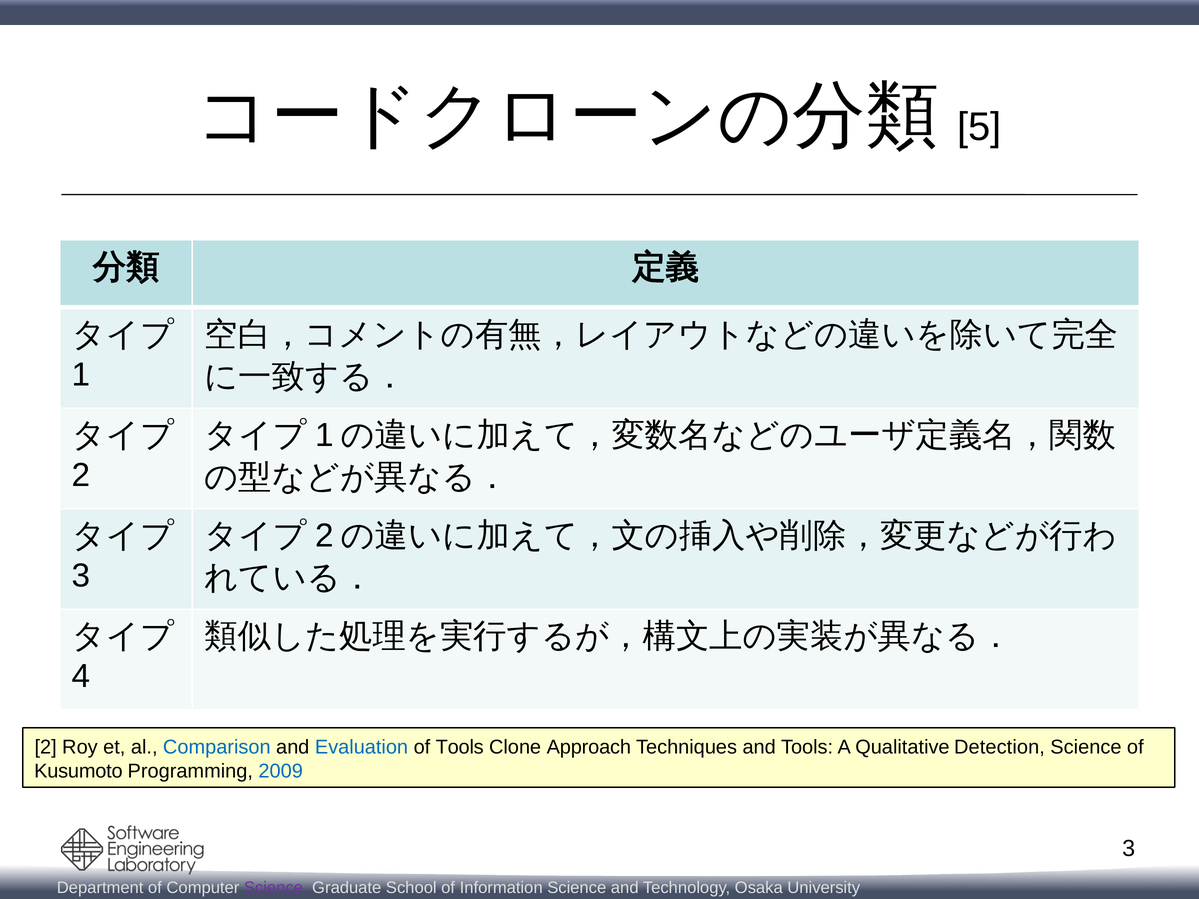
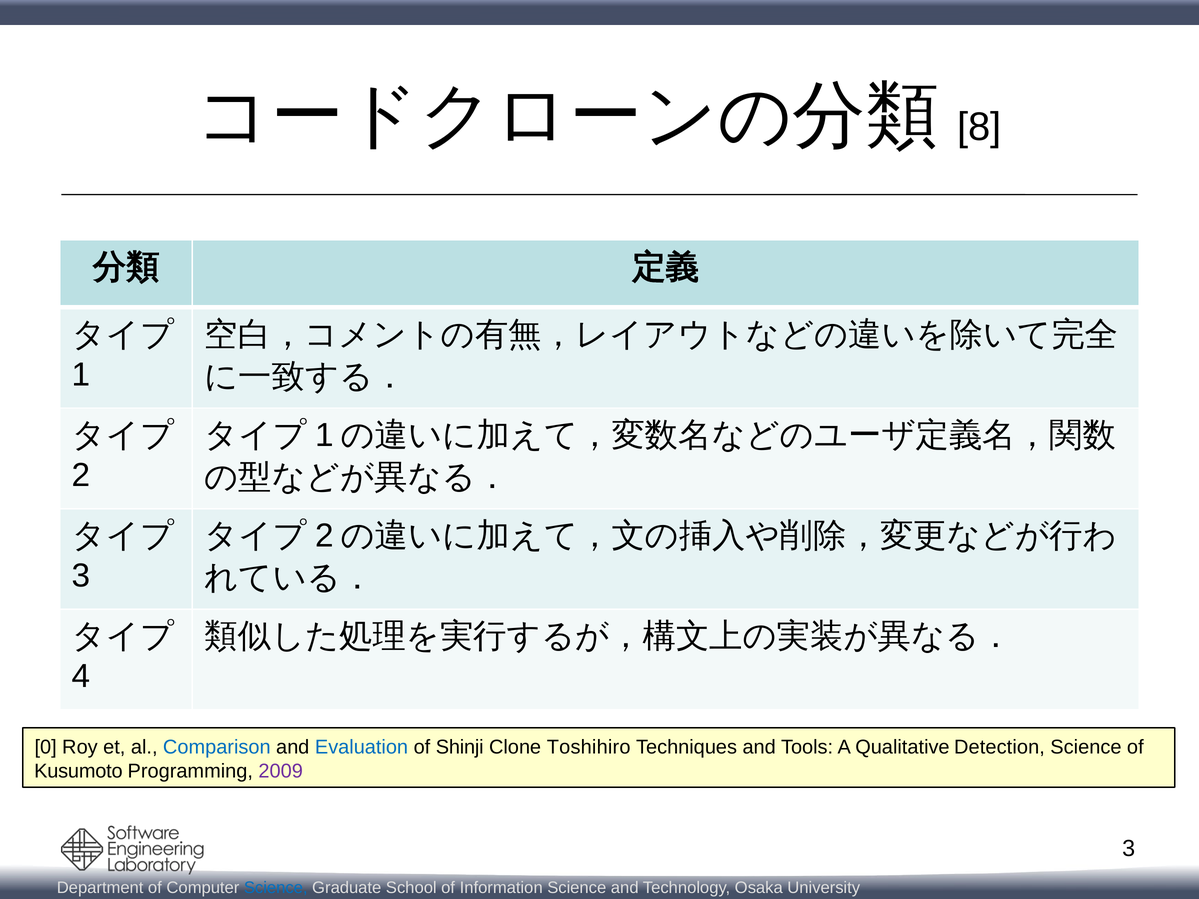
5: 5 -> 8
2 at (46, 747): 2 -> 0
of Tools: Tools -> Shinji
Approach: Approach -> Toshihiro
2009 colour: blue -> purple
Science at (276, 888) colour: purple -> blue
